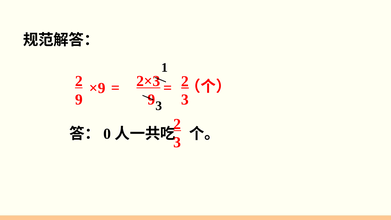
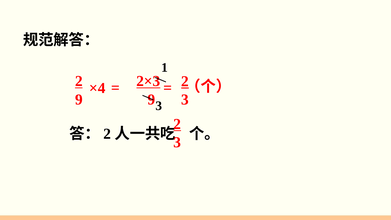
×9: ×9 -> ×4
0 at (107, 134): 0 -> 2
